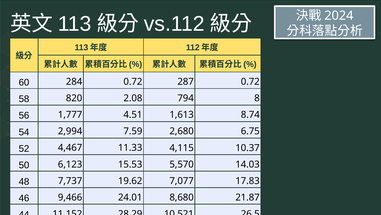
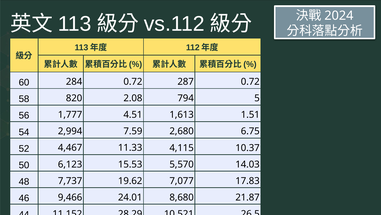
8: 8 -> 5
8.74: 8.74 -> 1.51
